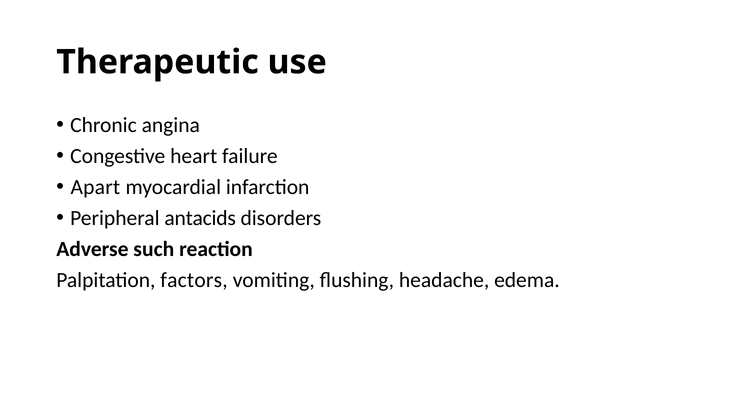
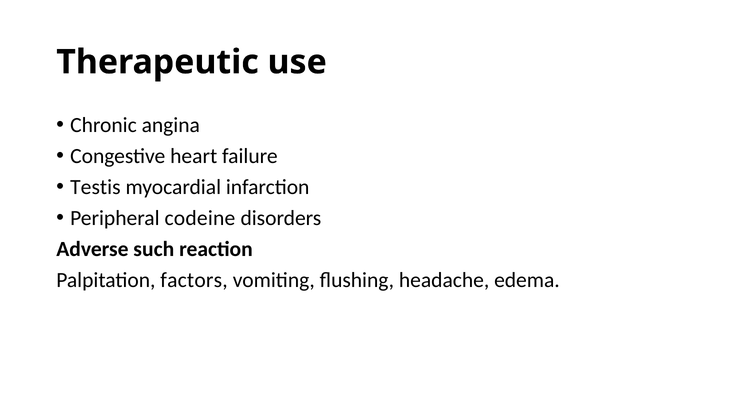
Apart: Apart -> Testis
antacids: antacids -> codeine
